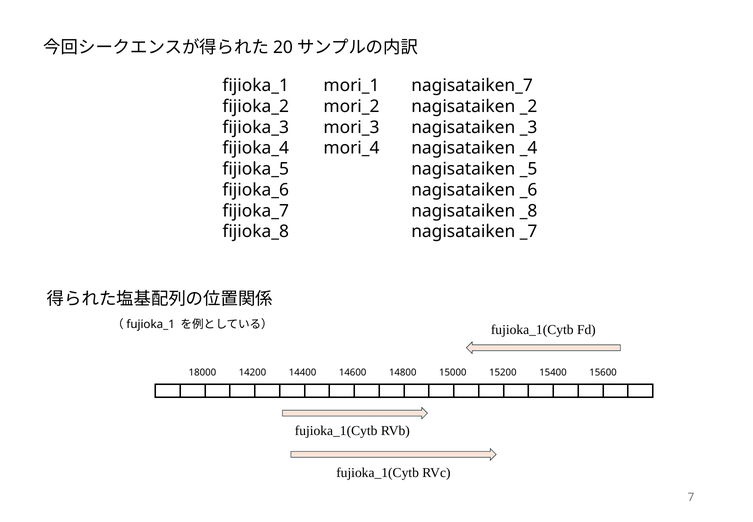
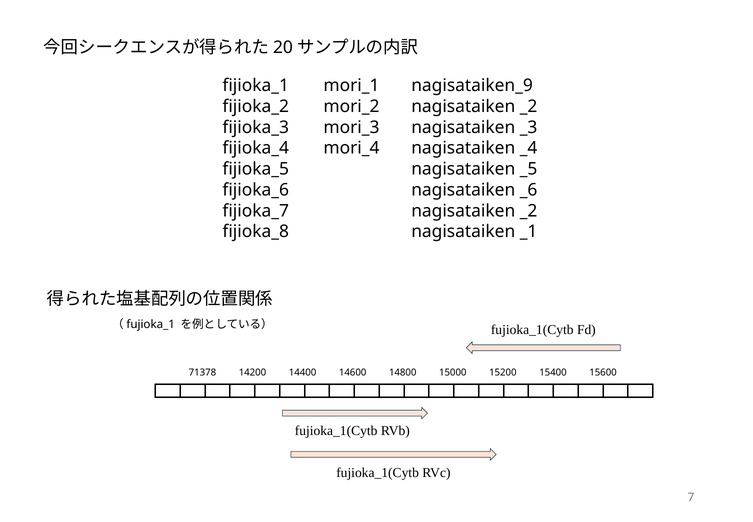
nagisataiken_7: nagisataiken_7 -> nagisataiken_9
_8 at (529, 211): _8 -> _2
_7: _7 -> _1
18000: 18000 -> 71378
